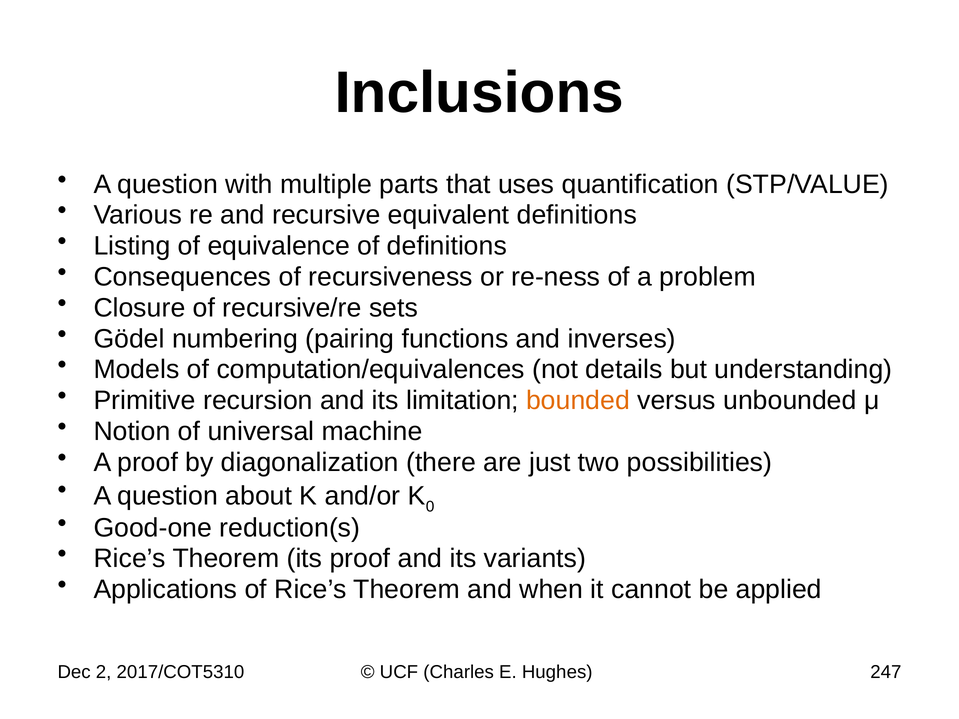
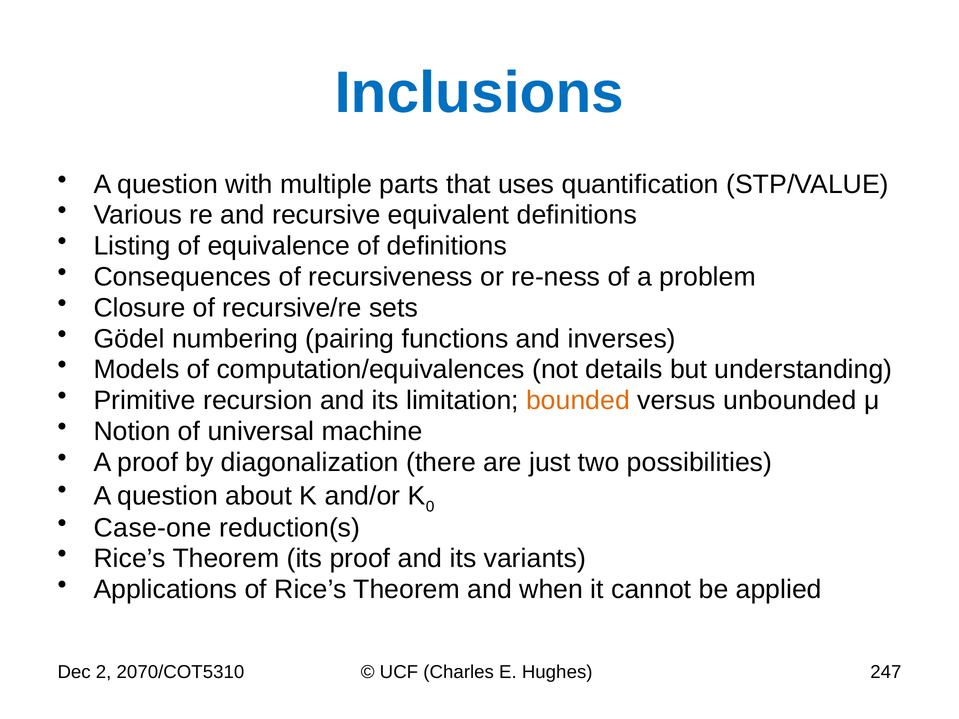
Inclusions colour: black -> blue
Good-one: Good-one -> Case-one
2017/COT5310: 2017/COT5310 -> 2070/COT5310
